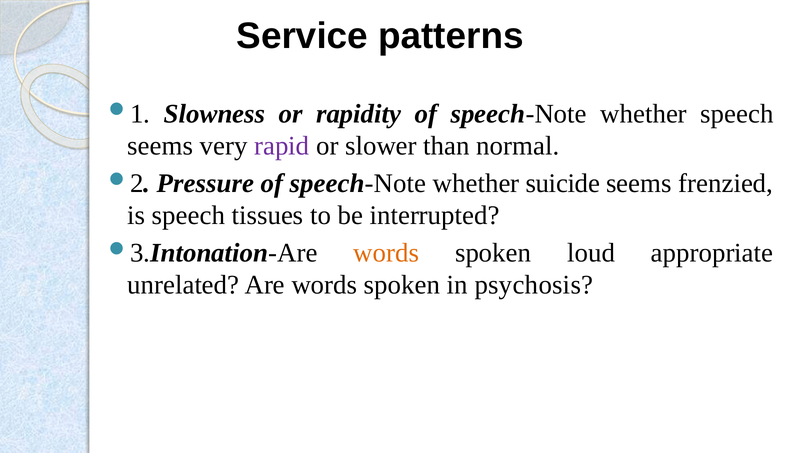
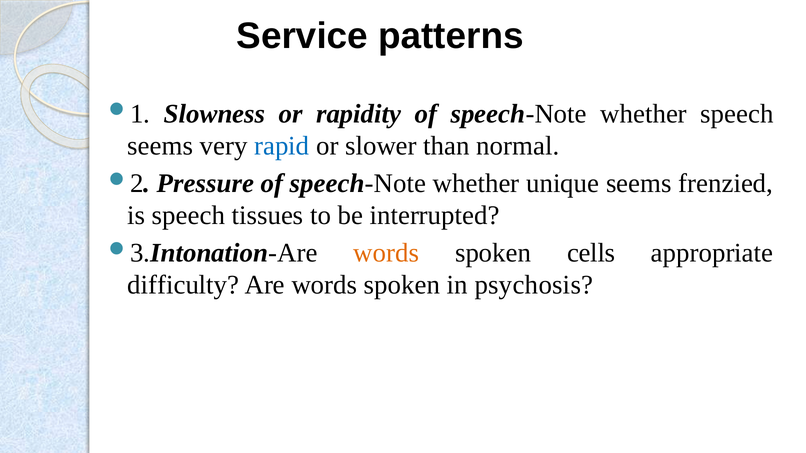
rapid colour: purple -> blue
suicide: suicide -> unique
loud: loud -> cells
unrelated: unrelated -> difficulty
